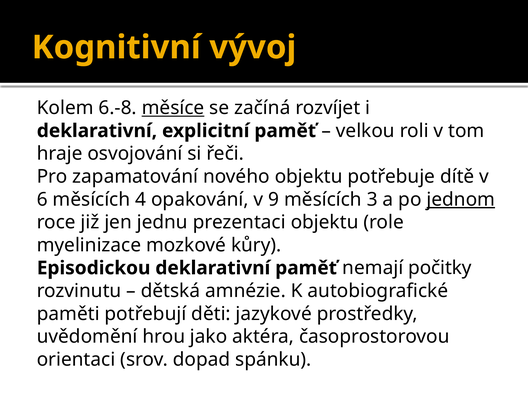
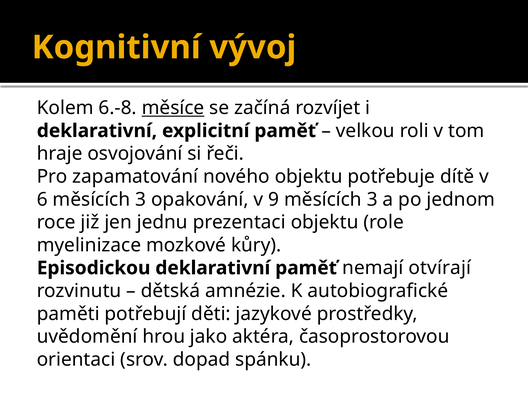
6 měsících 4: 4 -> 3
jednom underline: present -> none
počitky: počitky -> otvírají
